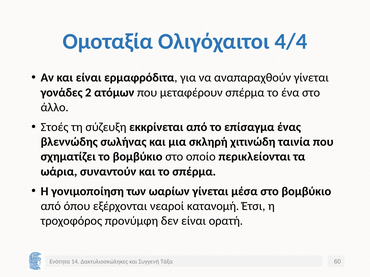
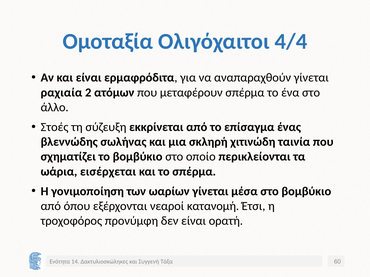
γονάδες: γονάδες -> ραχιαία
συναντούν: συναντούν -> εισέρχεται
